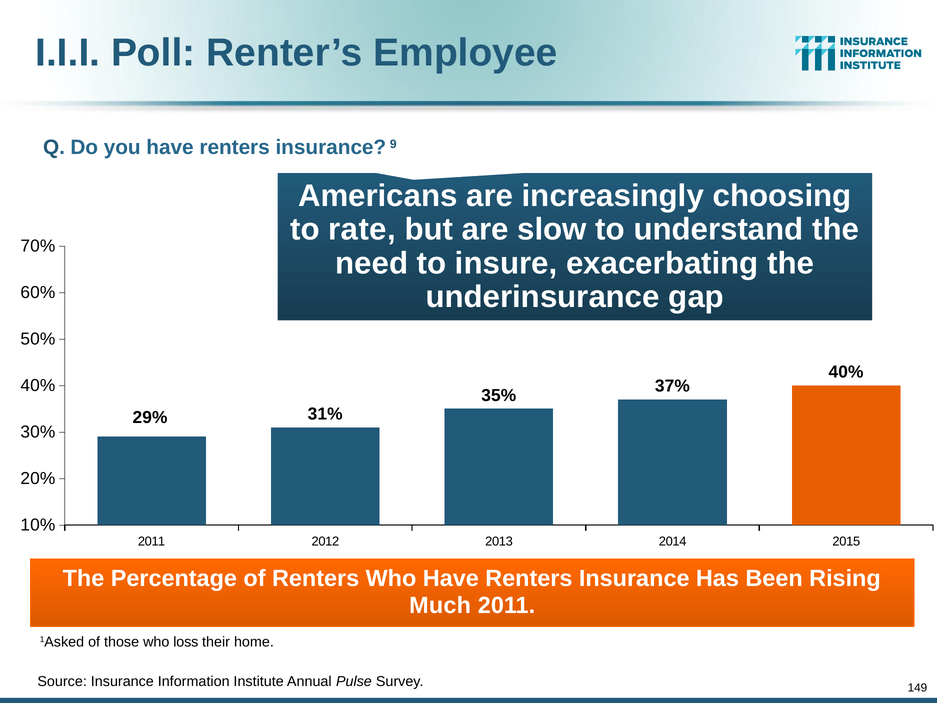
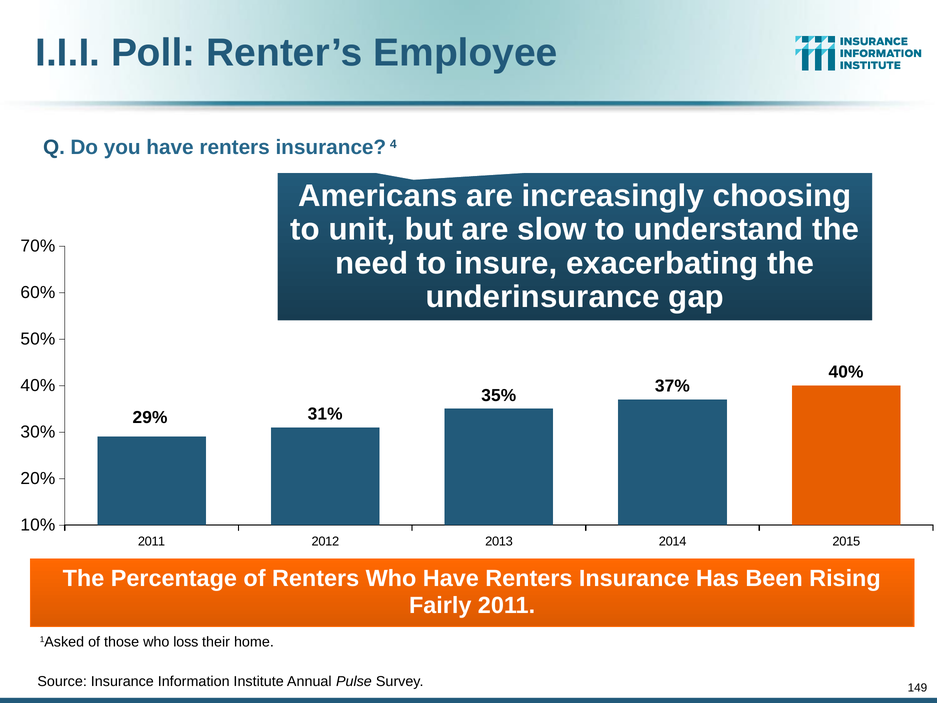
9: 9 -> 4
rate: rate -> unit
Much: Much -> Fairly
